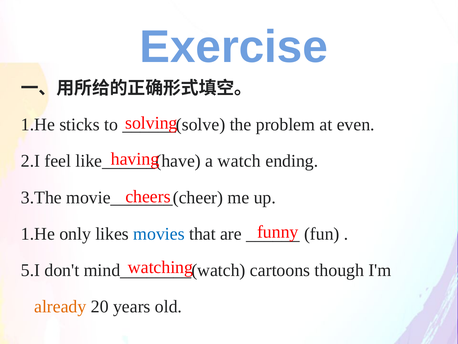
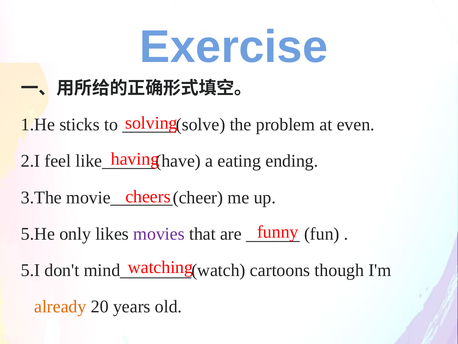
watch: watch -> eating
1.He at (38, 234): 1.He -> 5.He
movies colour: blue -> purple
